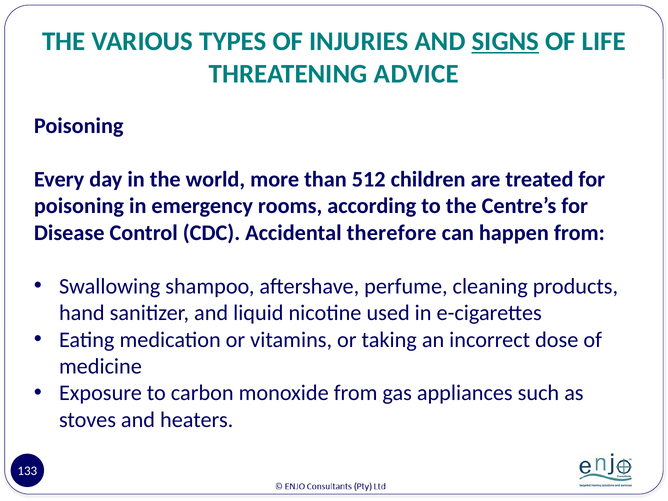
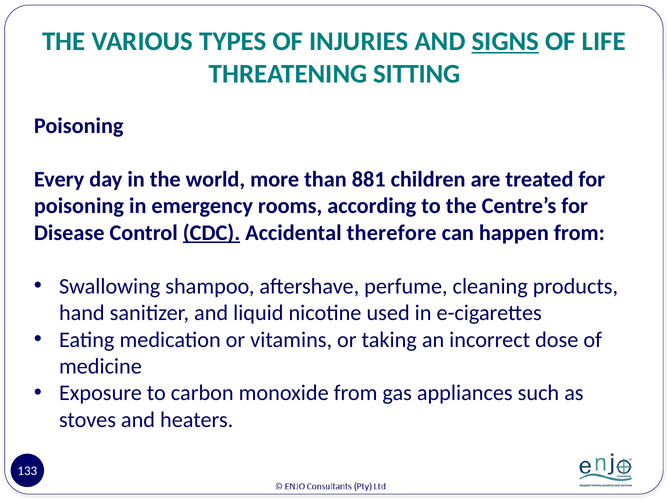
ADVICE: ADVICE -> SITTING
512: 512 -> 881
CDC underline: none -> present
